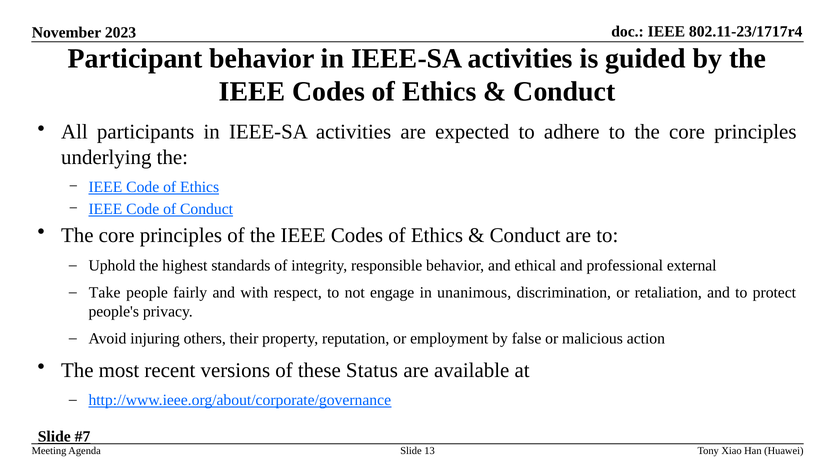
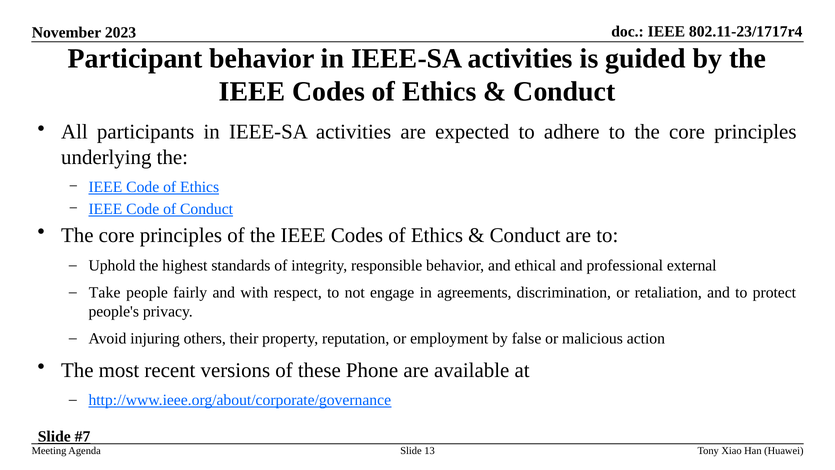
unanimous: unanimous -> agreements
Status: Status -> Phone
